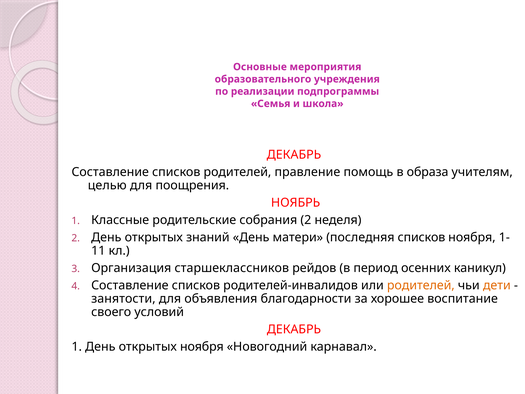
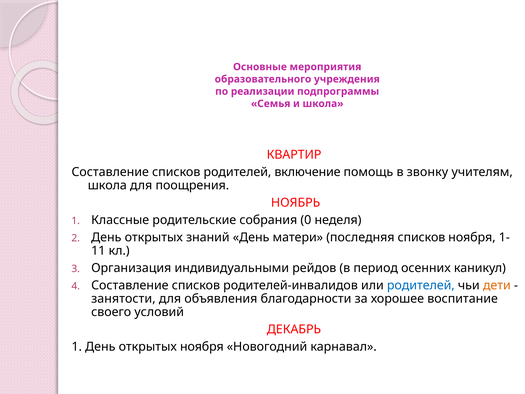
ДЕКАБРЬ at (294, 154): ДЕКАБРЬ -> КВАРТИР
правление: правление -> включение
образа: образа -> звонку
целью at (107, 185): целью -> школа
собрания 2: 2 -> 0
старшеклассников: старшеклассников -> индивидуальными
родителей at (421, 285) colour: orange -> blue
